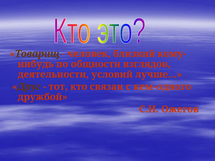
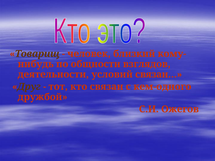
лучше…: лучше… -> связан…
